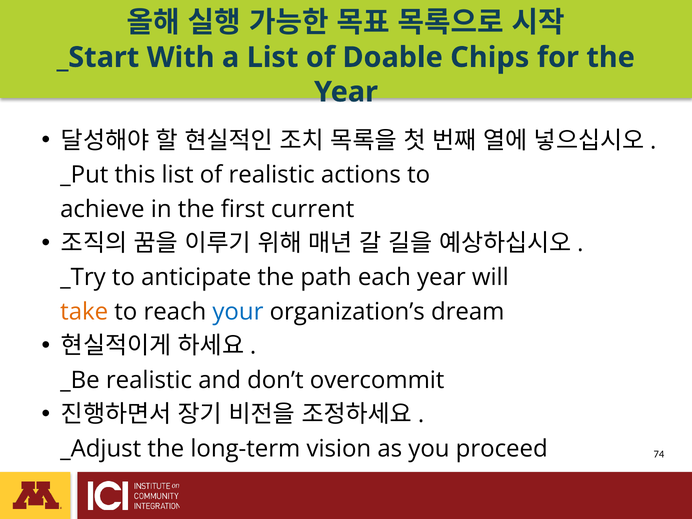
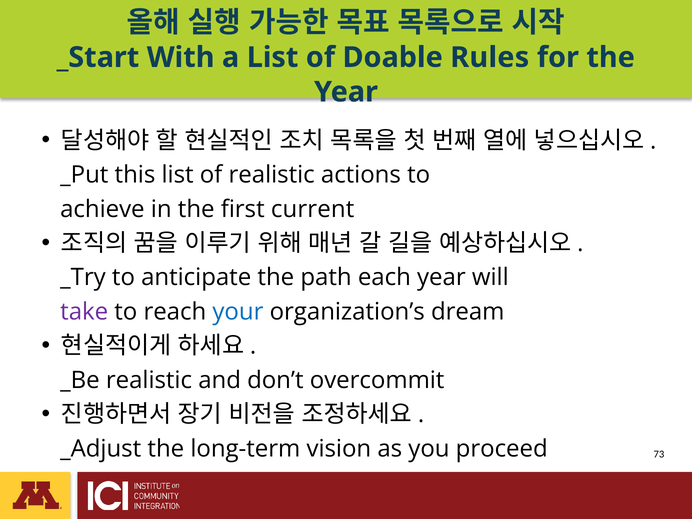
Chips: Chips -> Rules
take colour: orange -> purple
74: 74 -> 73
